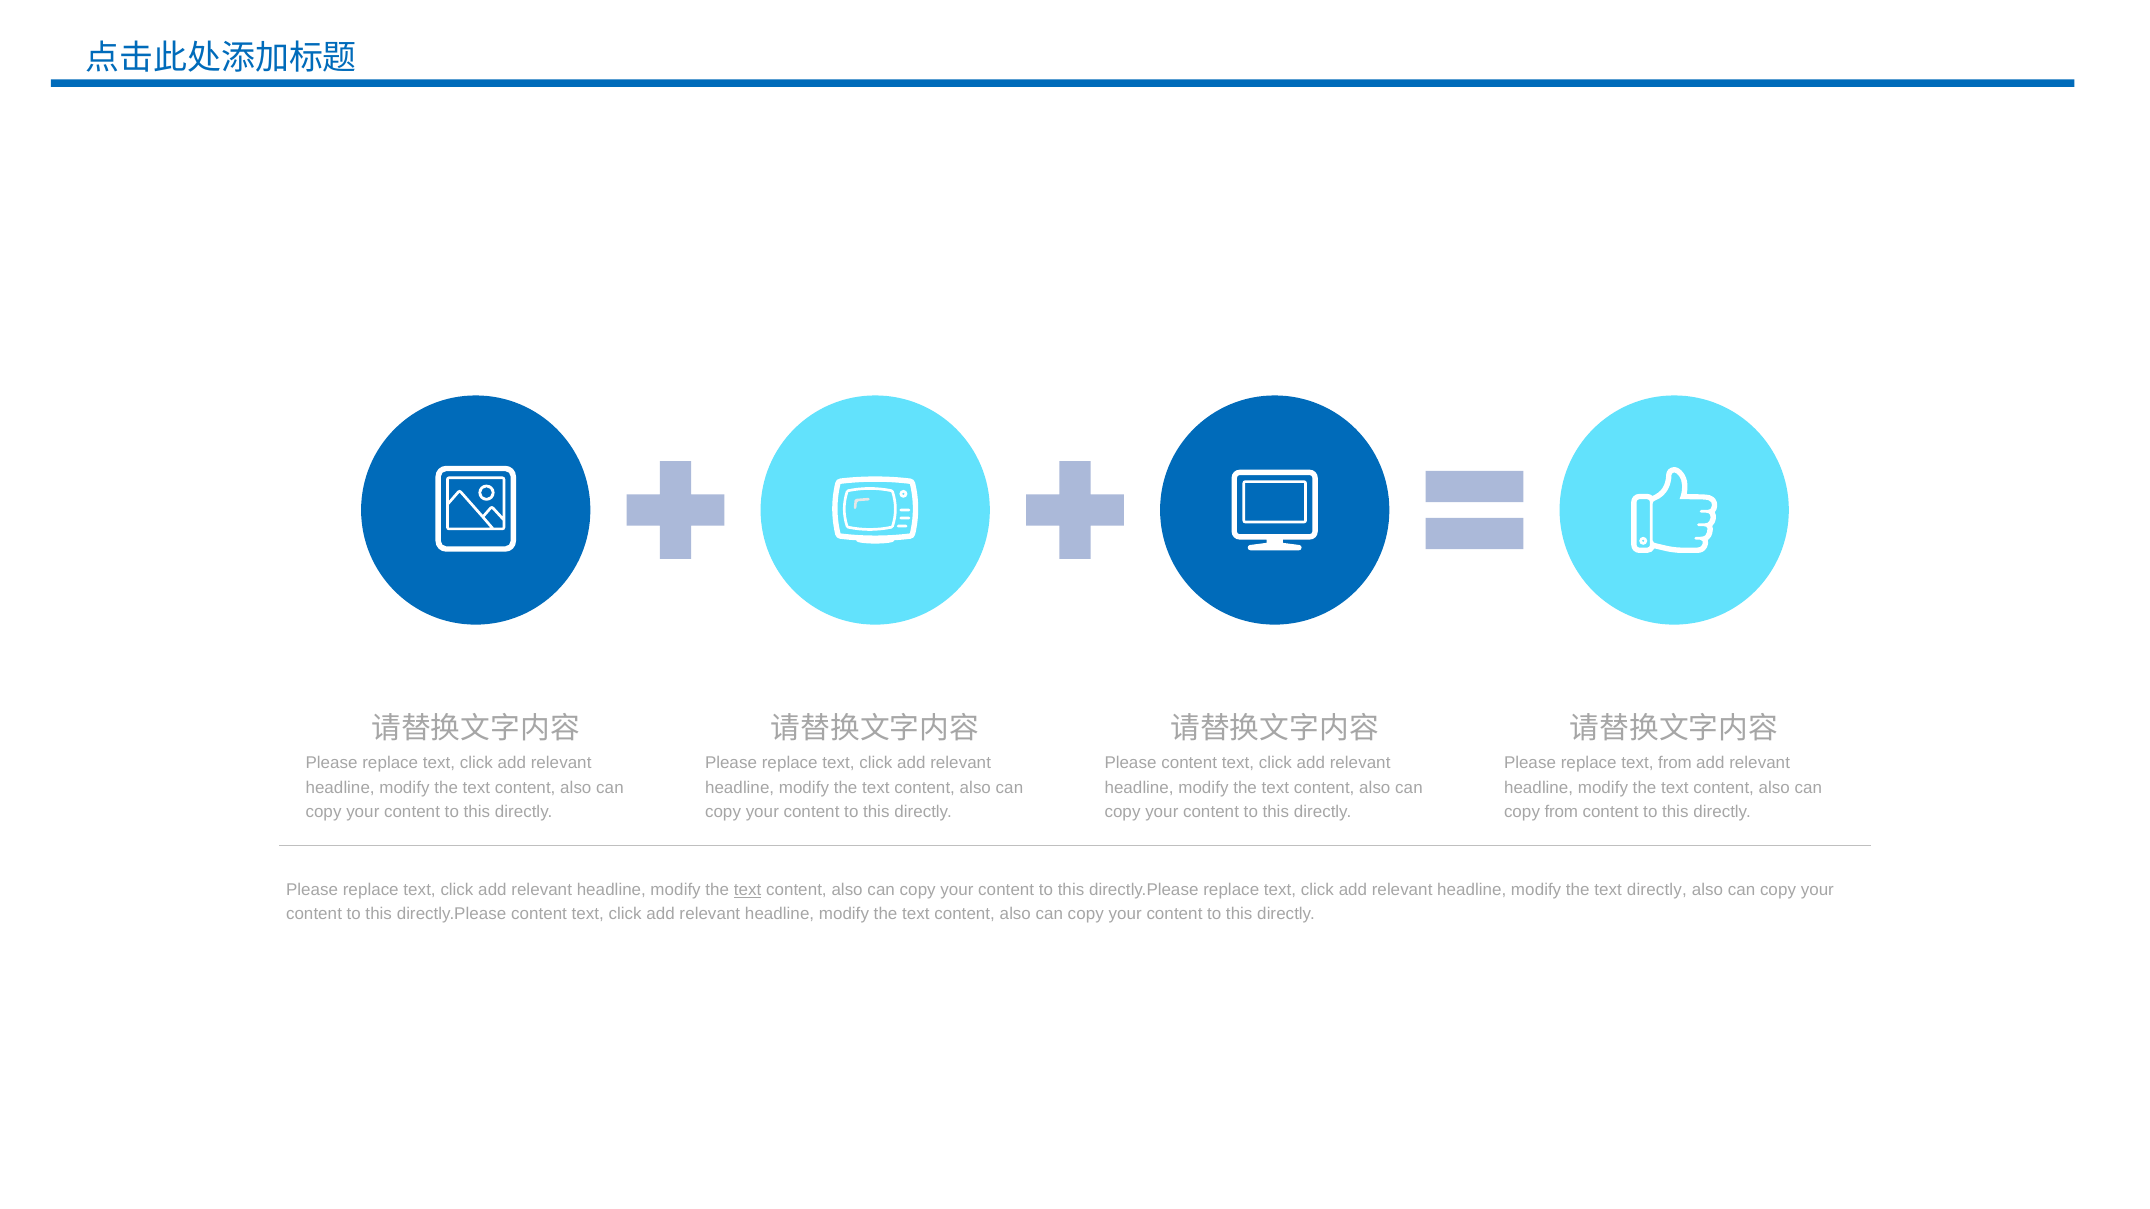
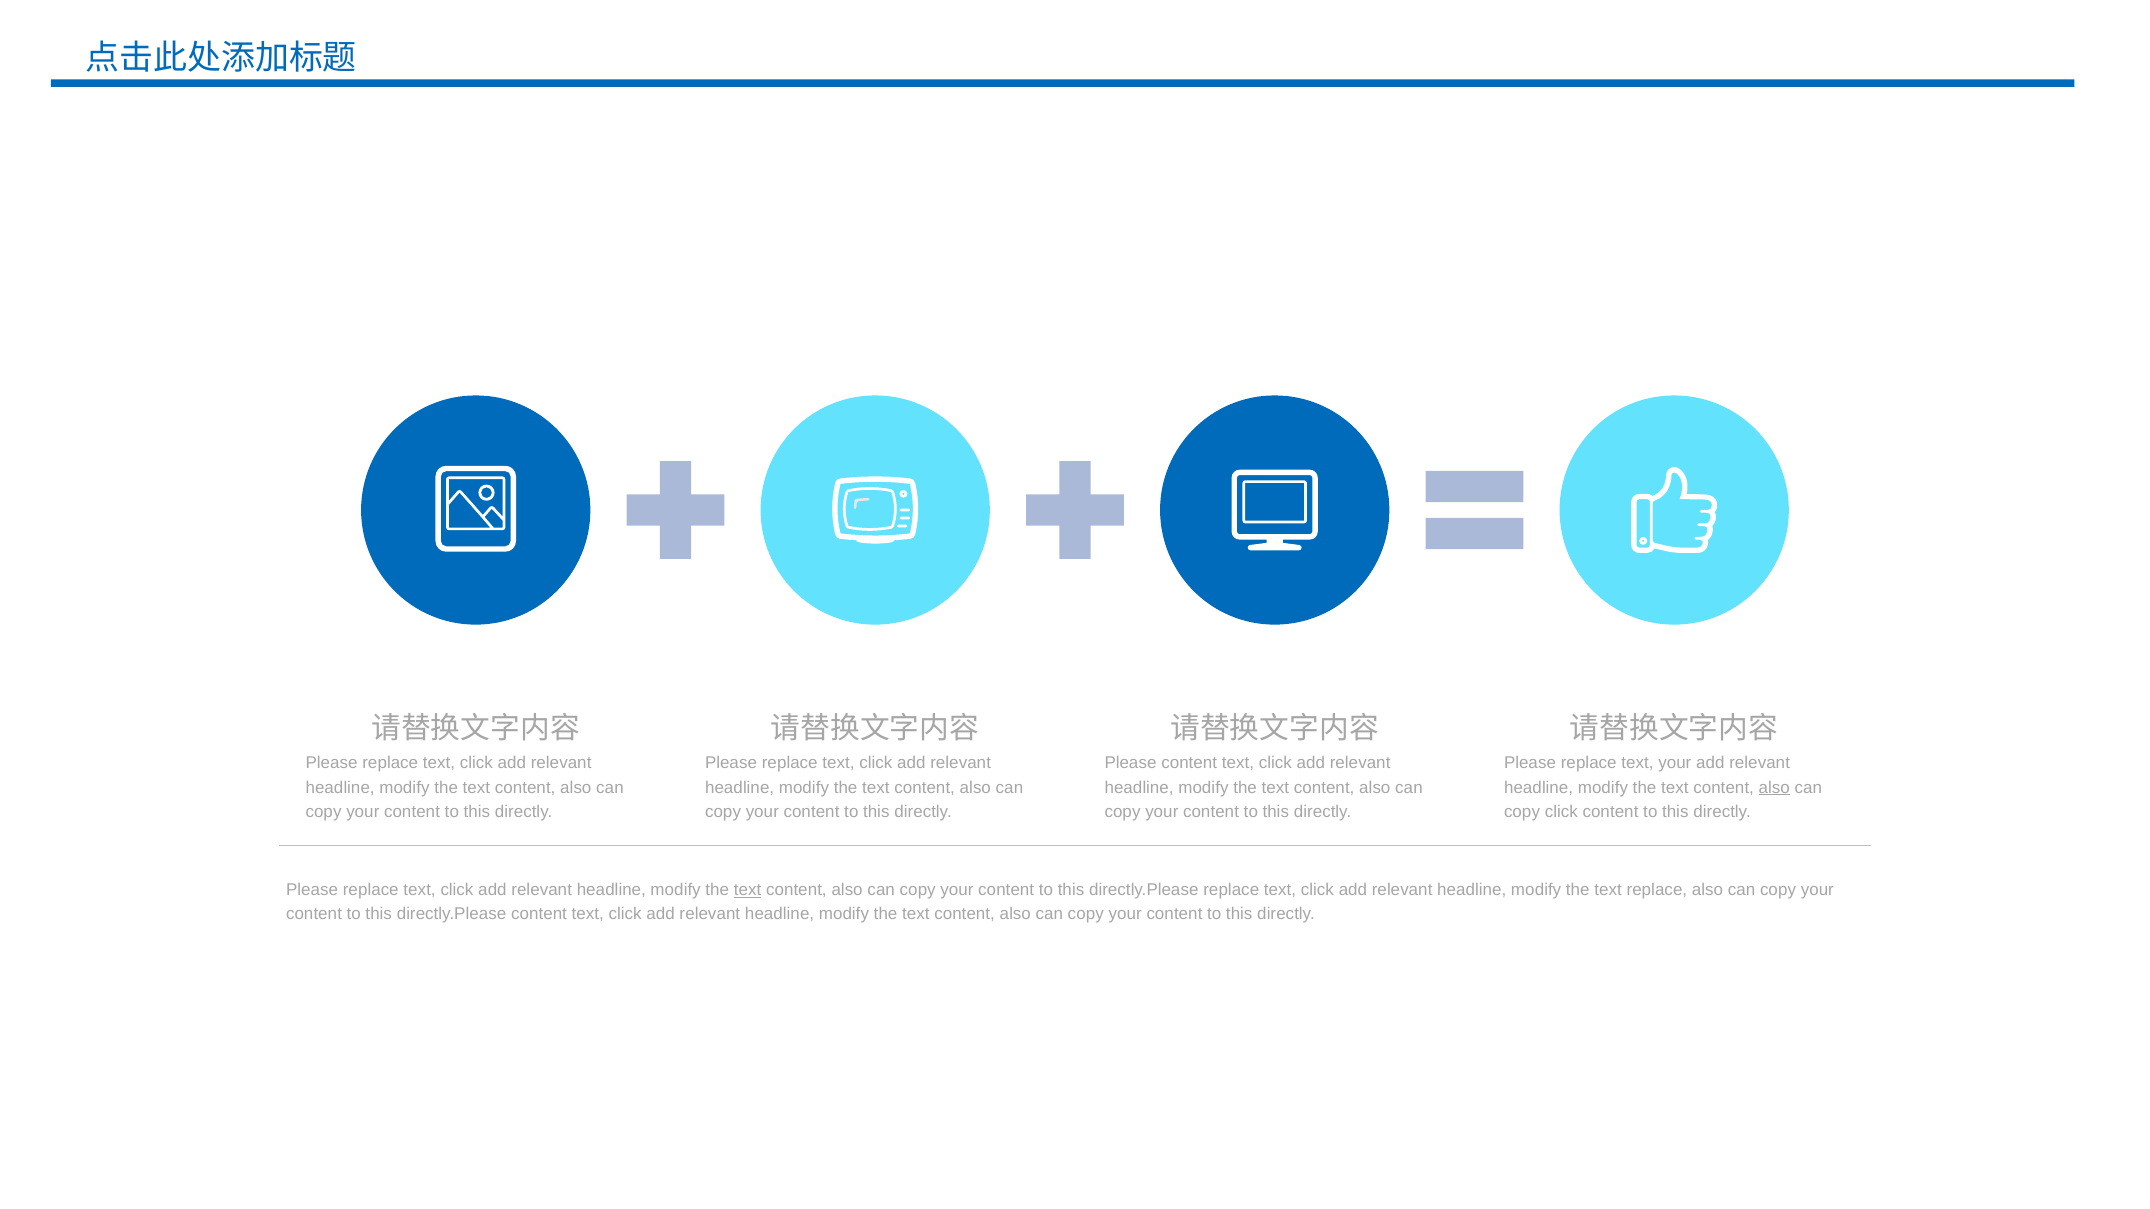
text from: from -> your
also at (1774, 788) underline: none -> present
copy from: from -> click
text directly: directly -> replace
